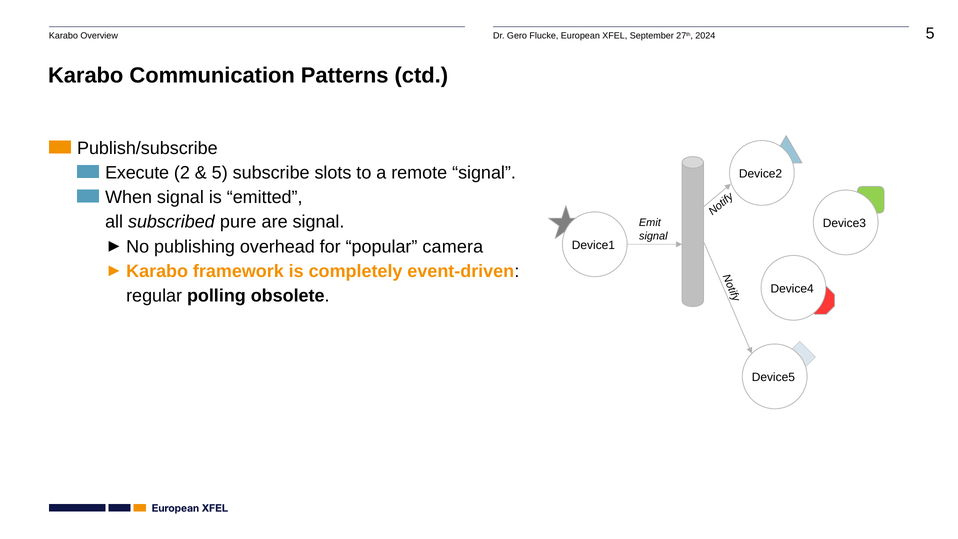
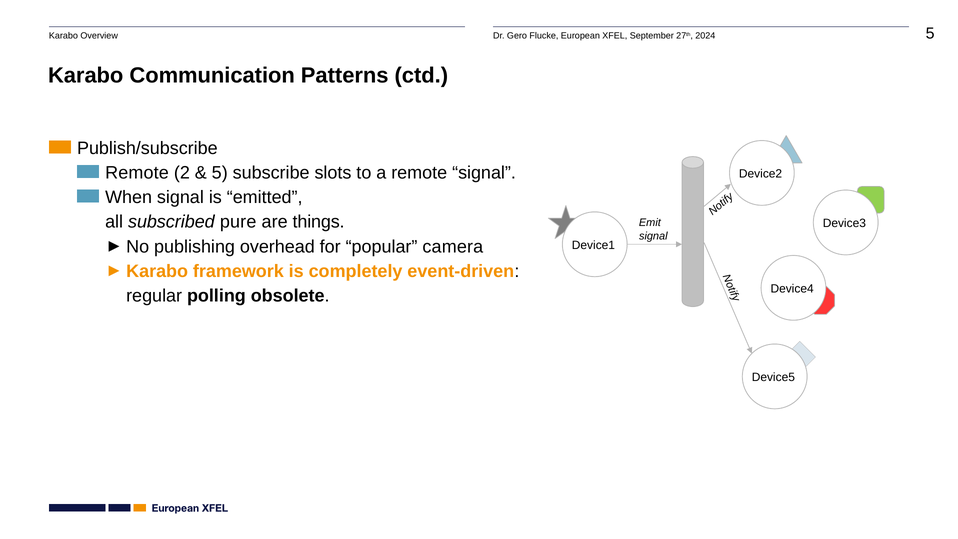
Execute at (137, 173): Execute -> Remote
are signal: signal -> things
